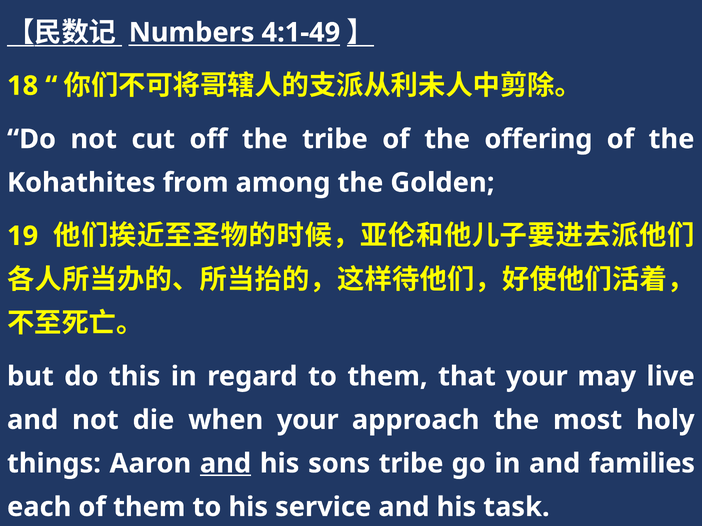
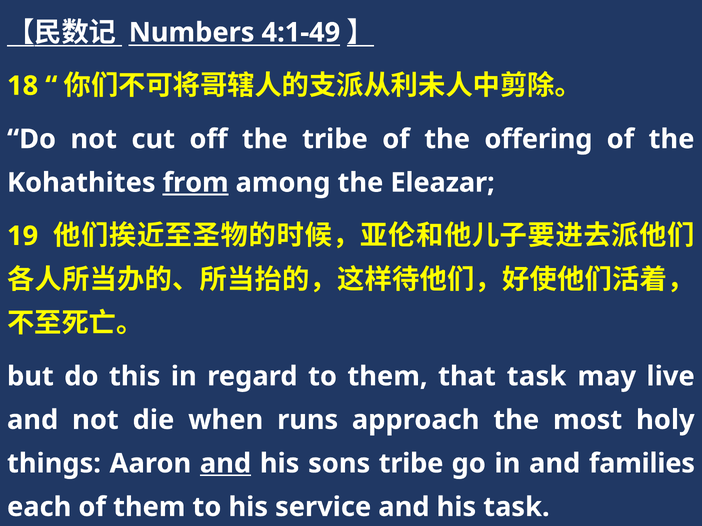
from underline: none -> present
Golden: Golden -> Eleazar
that your: your -> task
when your: your -> runs
